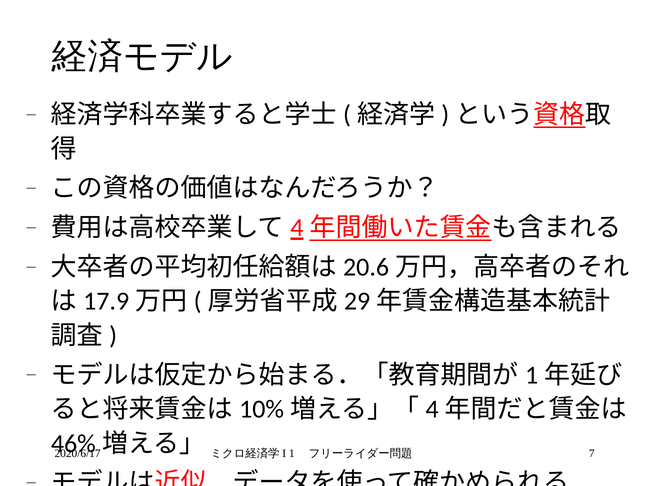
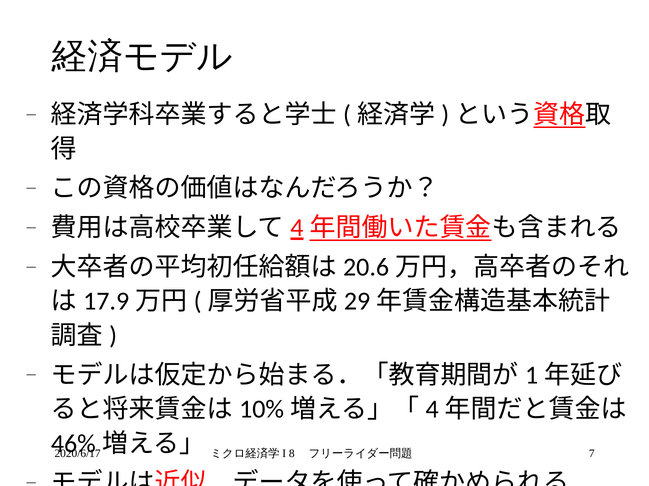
1: 1 -> 8
